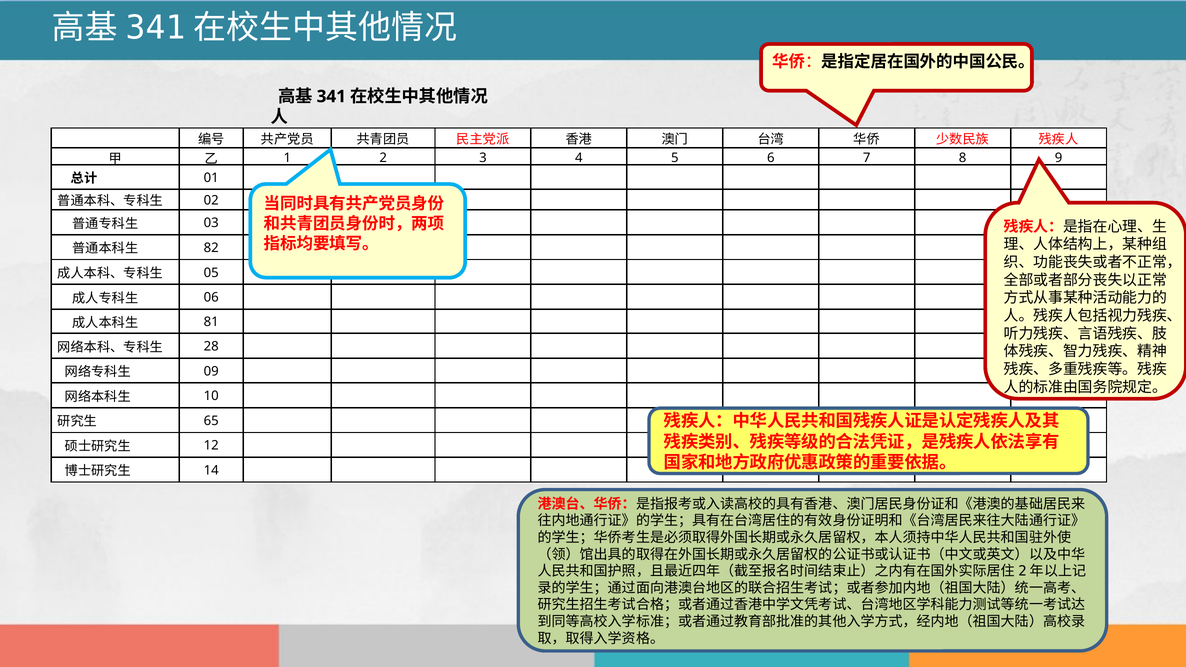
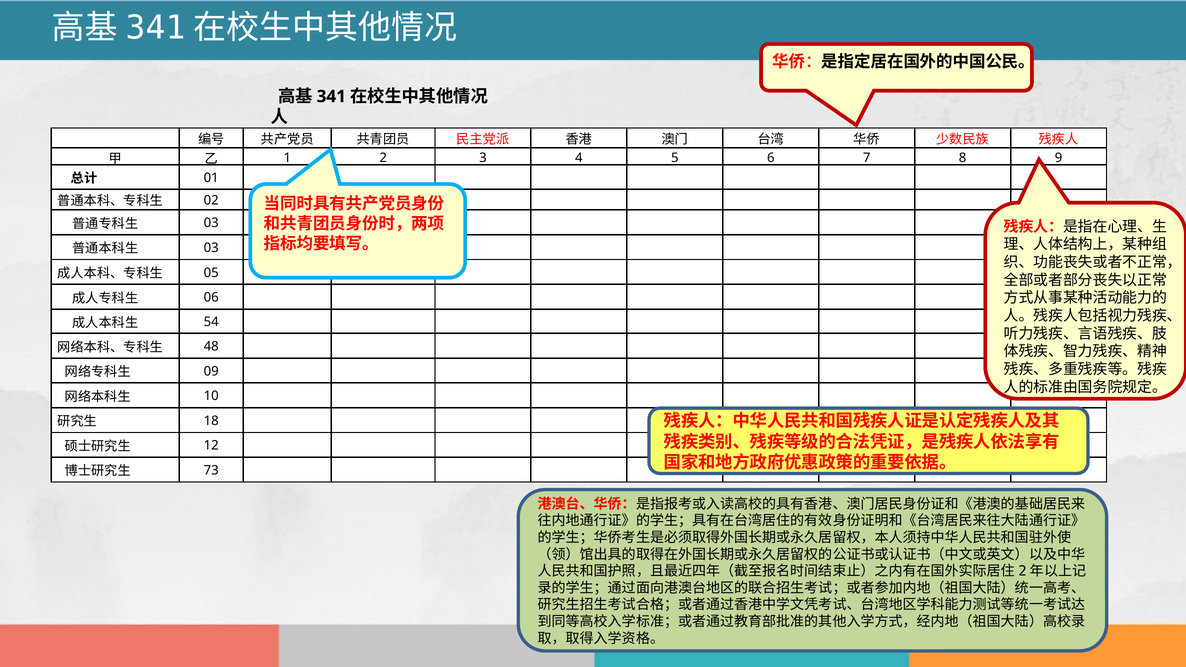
82 at (211, 248): 82 -> 03
81: 81 -> 54
28: 28 -> 48
65: 65 -> 18
14: 14 -> 73
